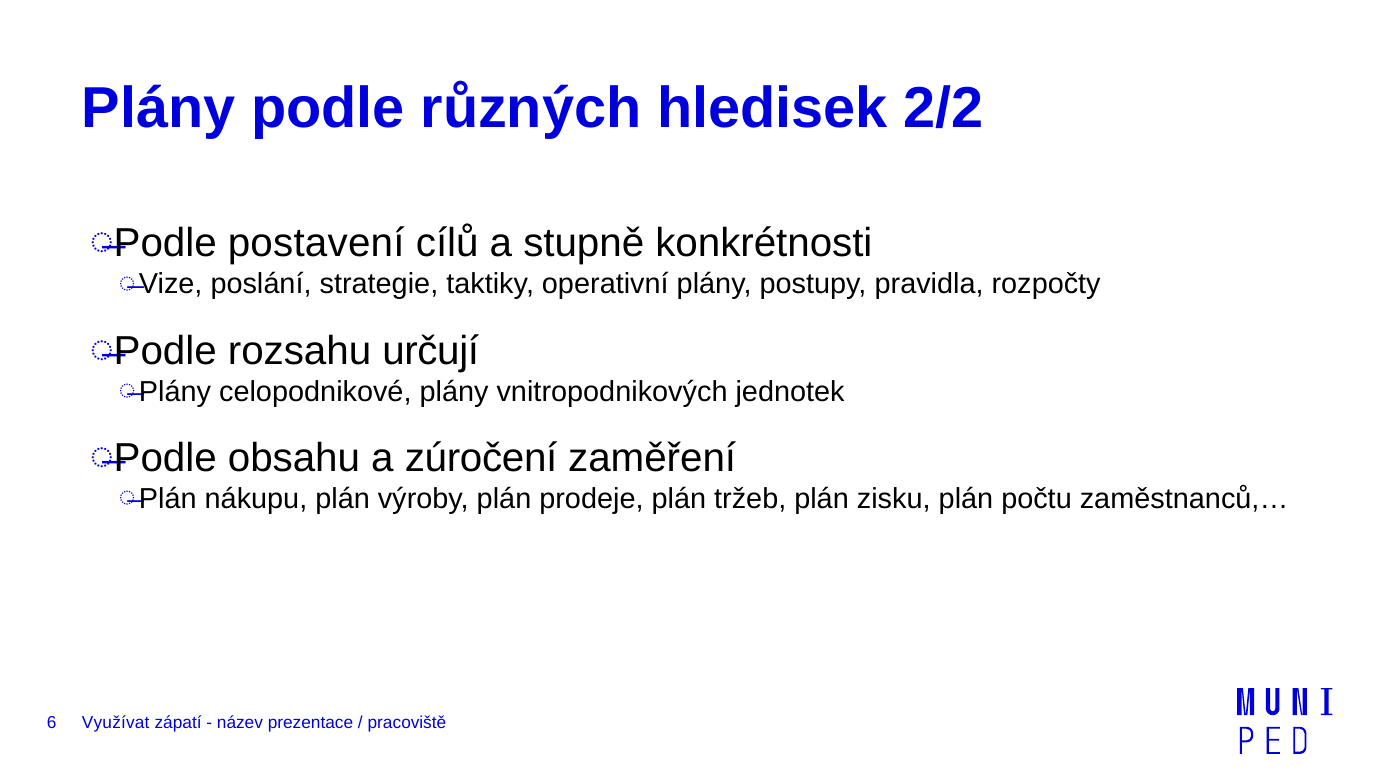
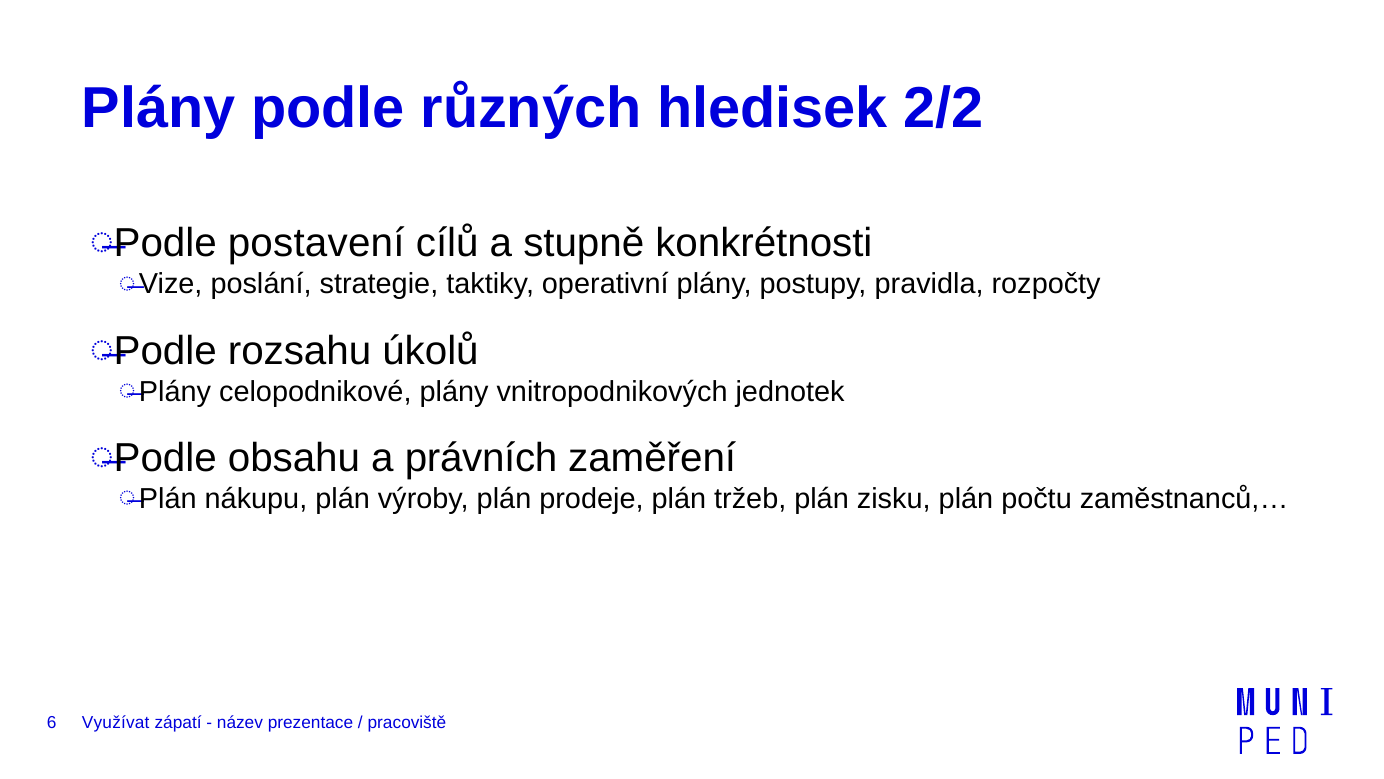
určují: určují -> úkolů
zúročení: zúročení -> právních
